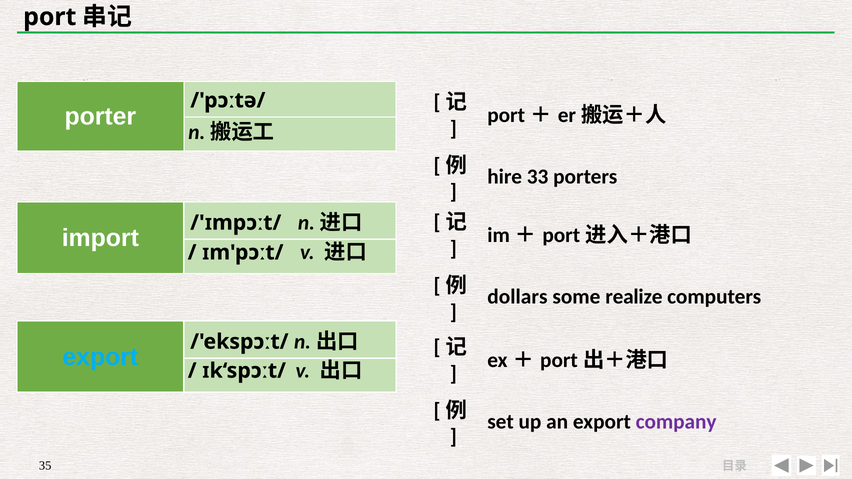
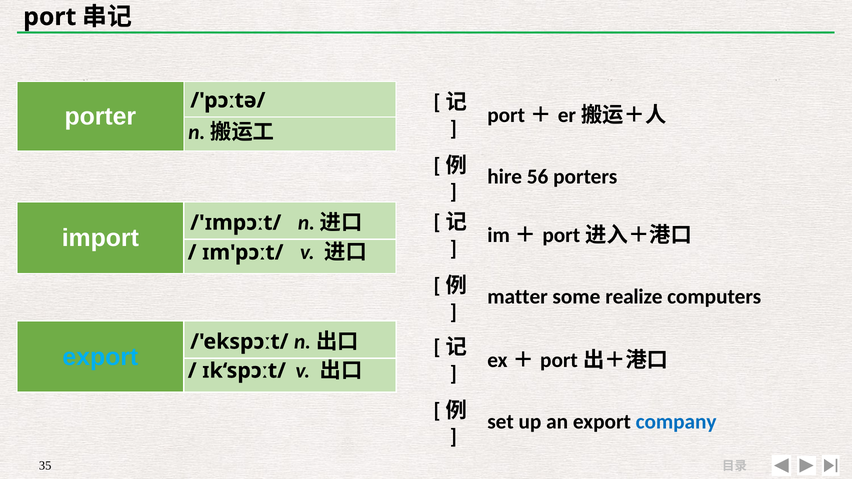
33: 33 -> 56
dollars: dollars -> matter
company colour: purple -> blue
